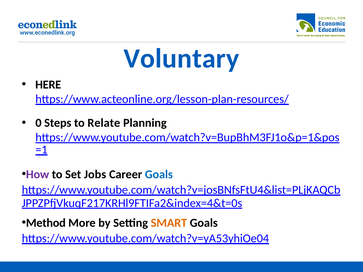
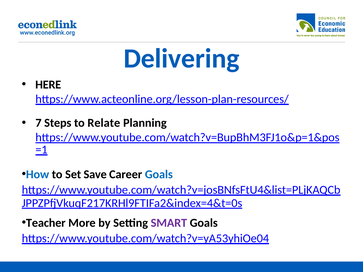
Voluntary: Voluntary -> Delivering
0: 0 -> 7
How colour: purple -> blue
Jobs: Jobs -> Save
Method: Method -> Teacher
SMART colour: orange -> purple
